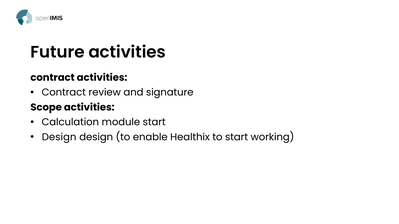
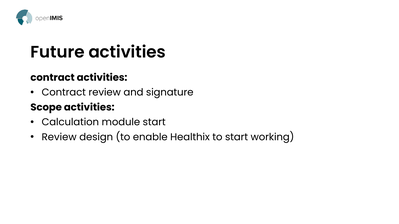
Design at (59, 137): Design -> Review
